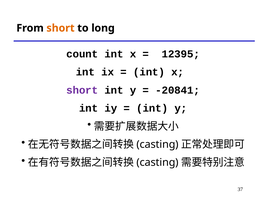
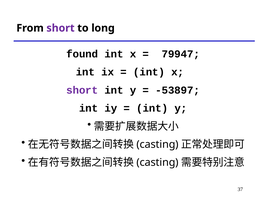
short at (61, 28) colour: orange -> purple
count: count -> found
12395: 12395 -> 79947
-20841: -20841 -> -53897
